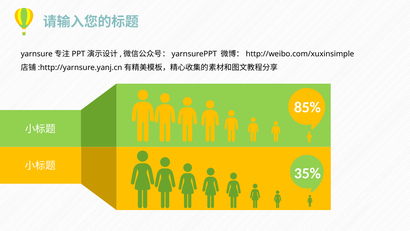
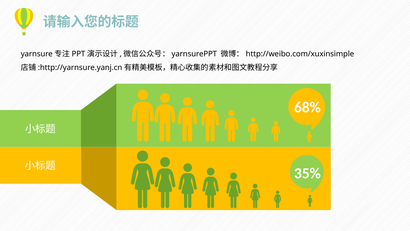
85%: 85% -> 68%
